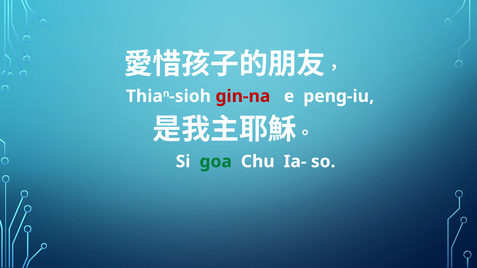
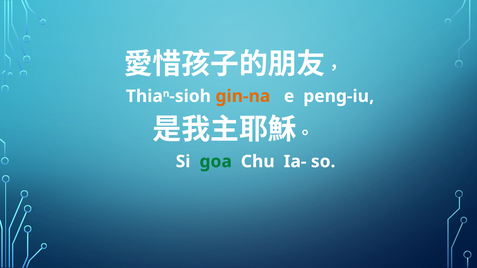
gin-na colour: red -> orange
